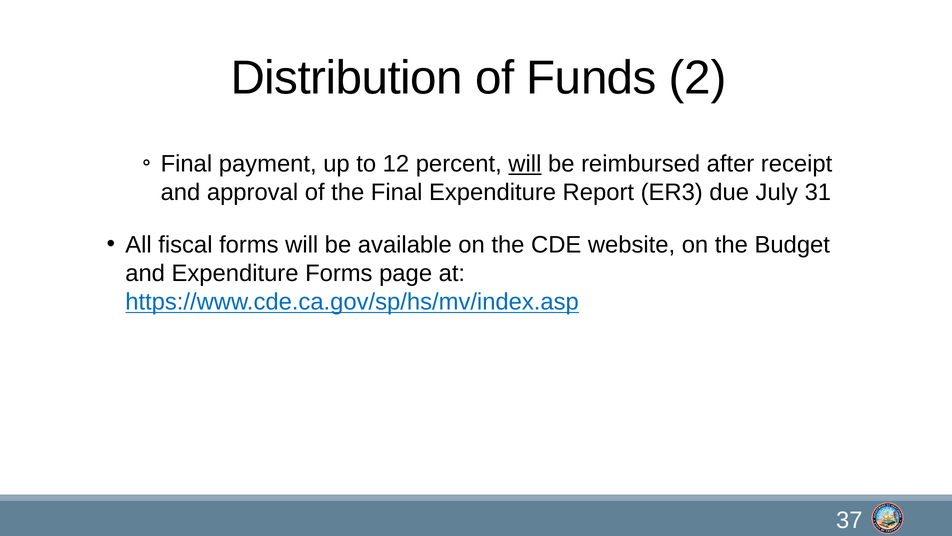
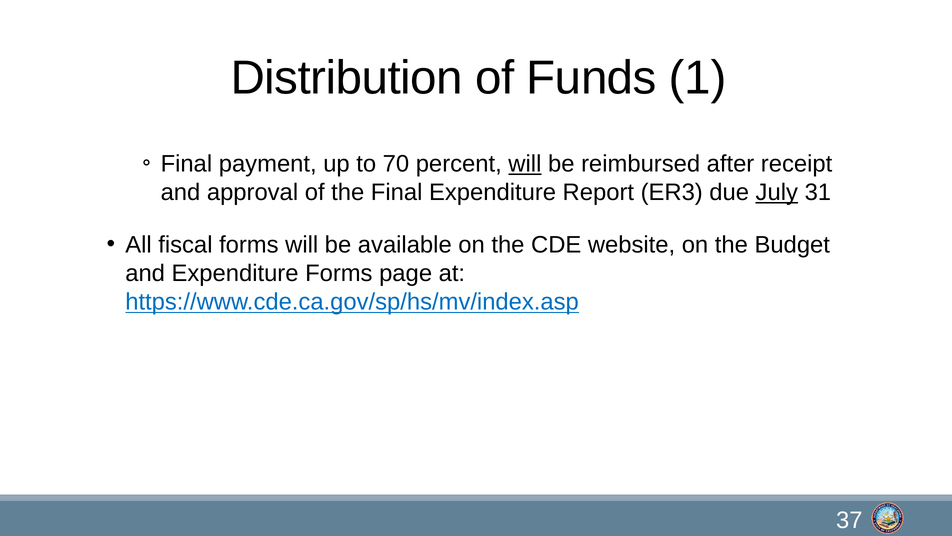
2: 2 -> 1
12: 12 -> 70
July underline: none -> present
